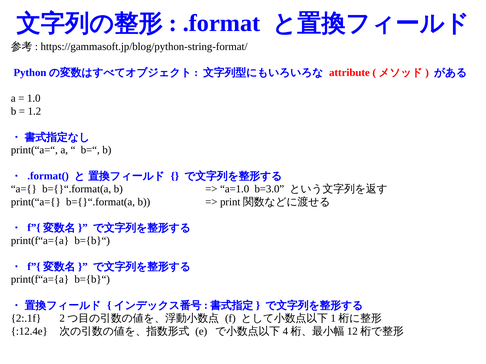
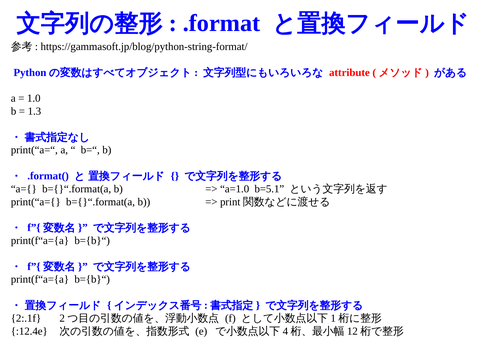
1.2: 1.2 -> 1.3
b=3.0: b=3.0 -> b=5.1
